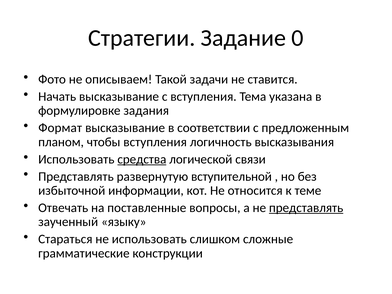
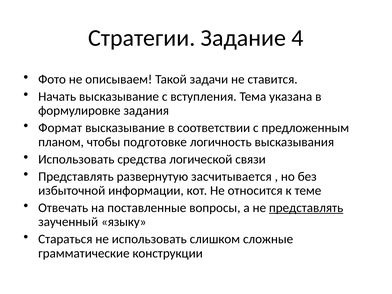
0: 0 -> 4
чтобы вступления: вступления -> подготовке
средства underline: present -> none
вступительной: вступительной -> засчитывается
